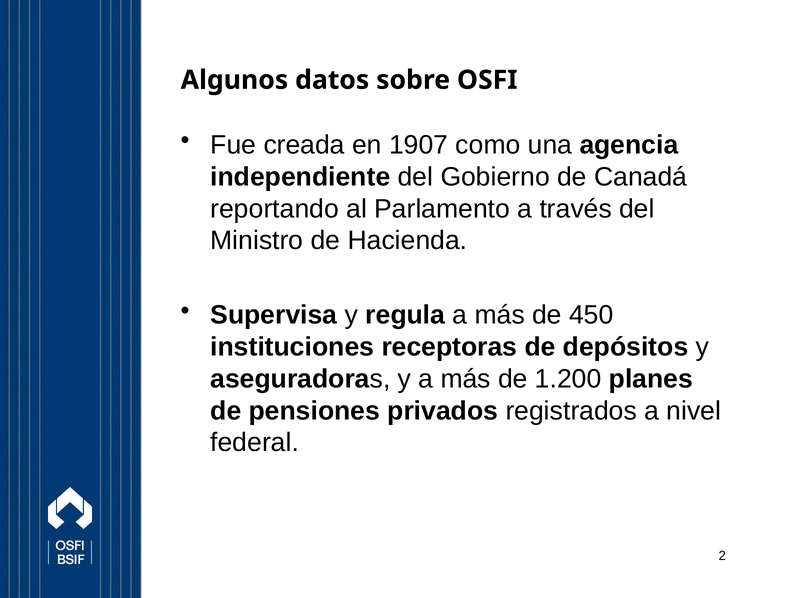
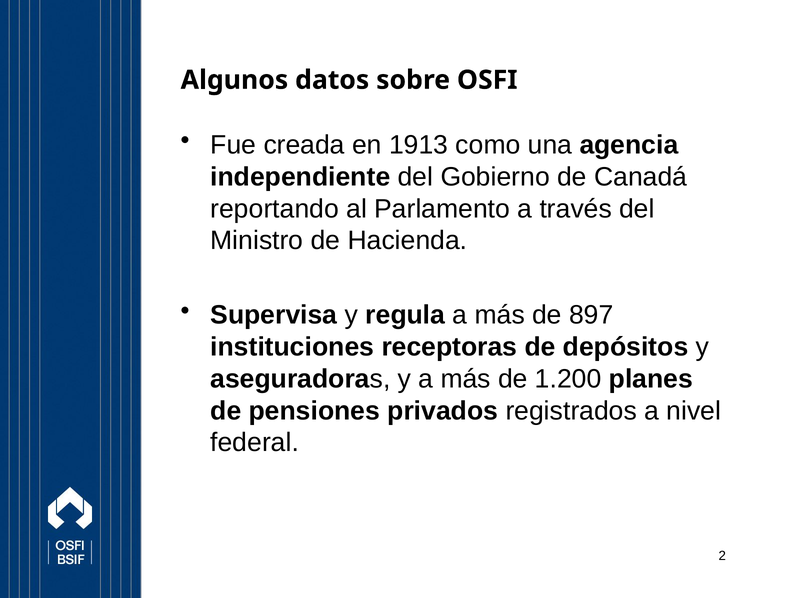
1907: 1907 -> 1913
450: 450 -> 897
